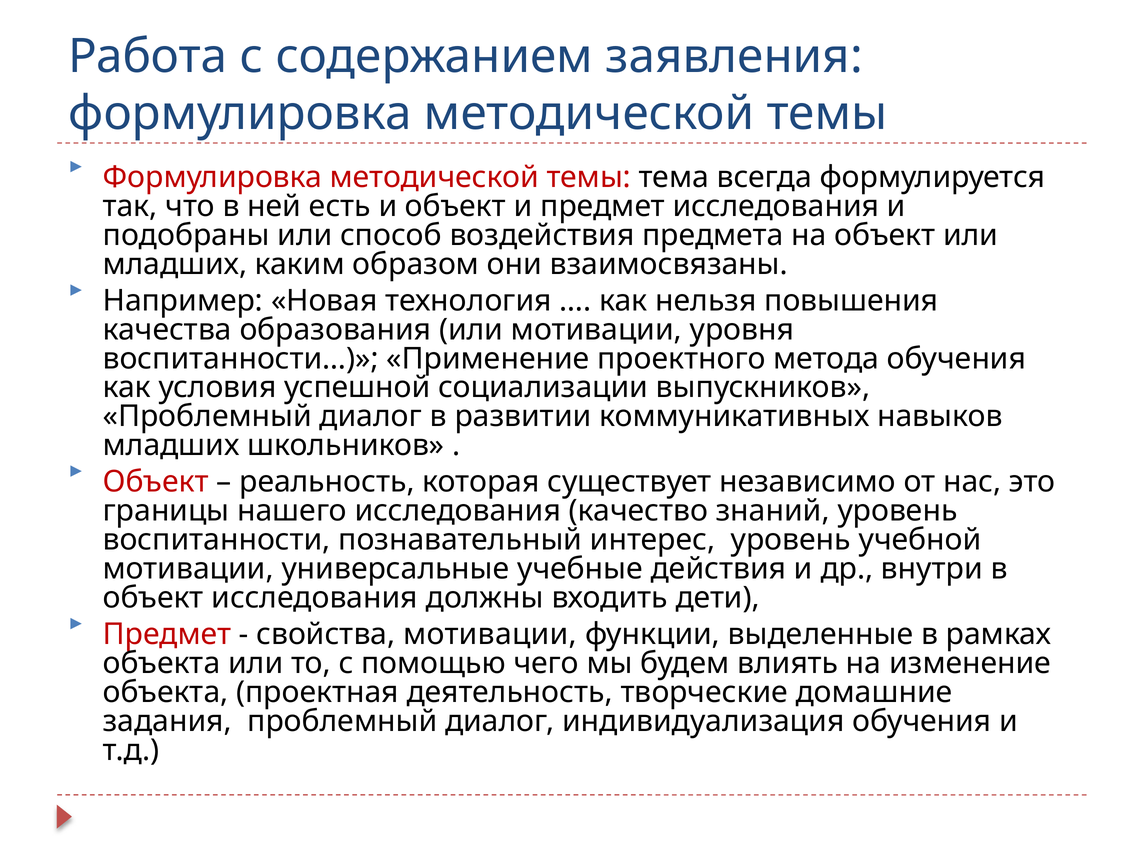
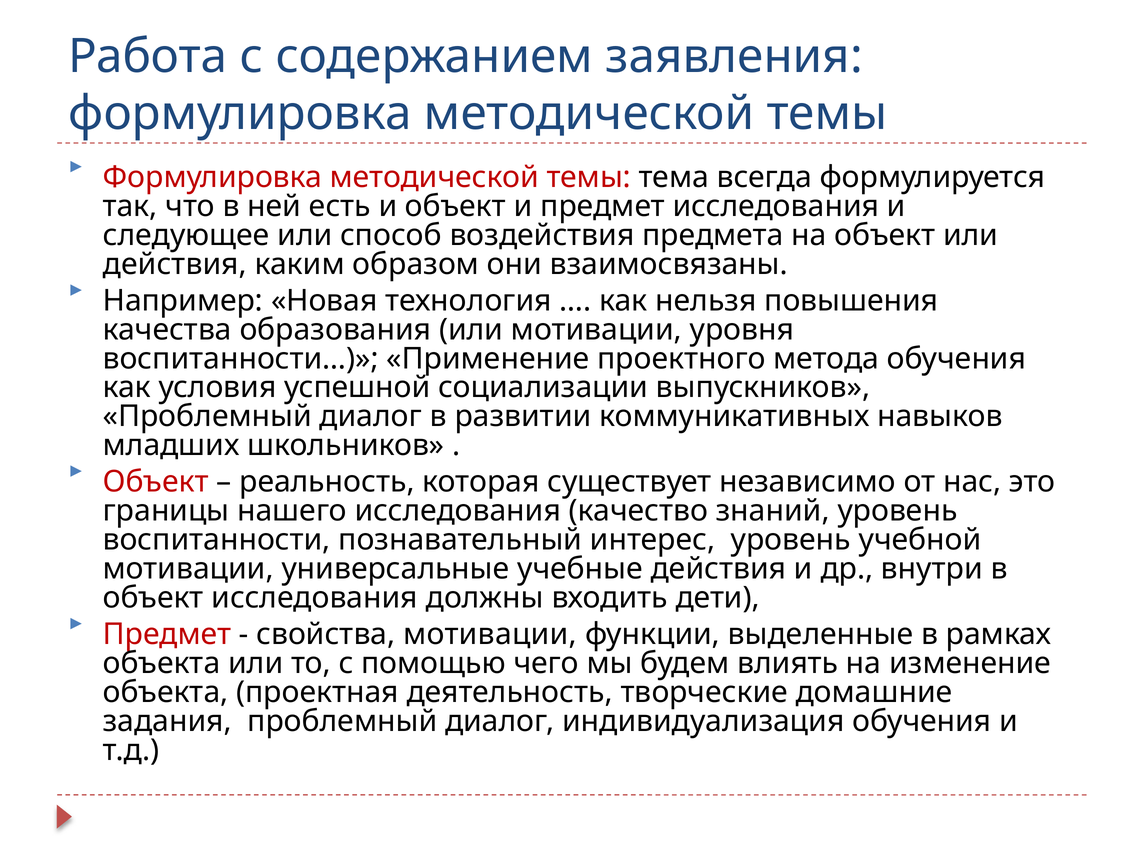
подобраны: подобраны -> следующее
младших at (175, 264): младших -> действия
